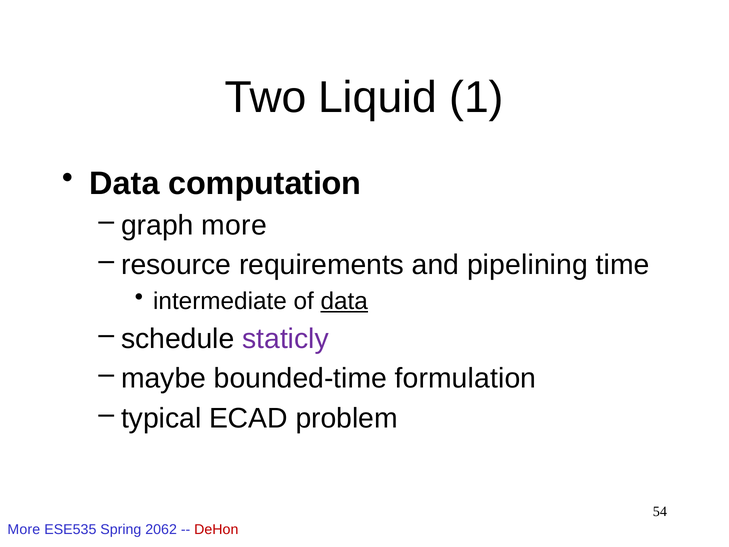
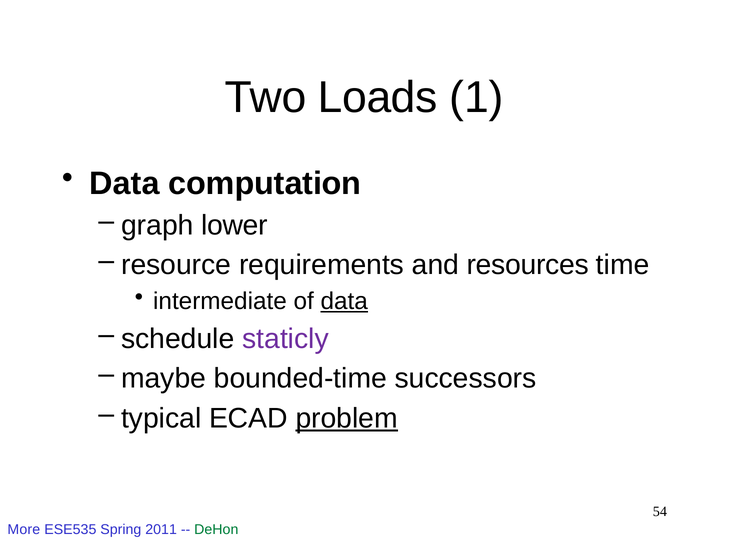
Liquid: Liquid -> Loads
graph more: more -> lower
pipelining: pipelining -> resources
formulation: formulation -> successors
problem underline: none -> present
2062: 2062 -> 2011
DeHon colour: red -> green
